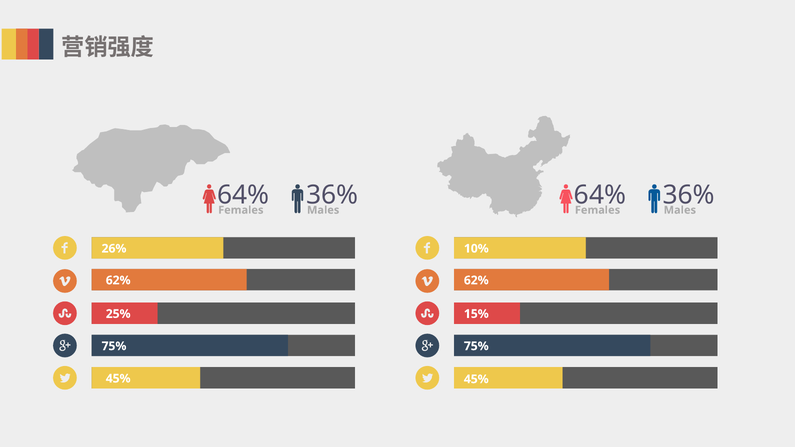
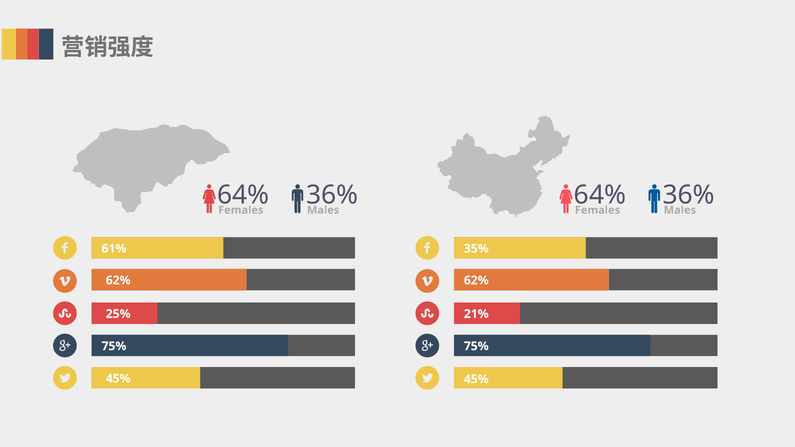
26%: 26% -> 61%
10%: 10% -> 35%
15%: 15% -> 21%
